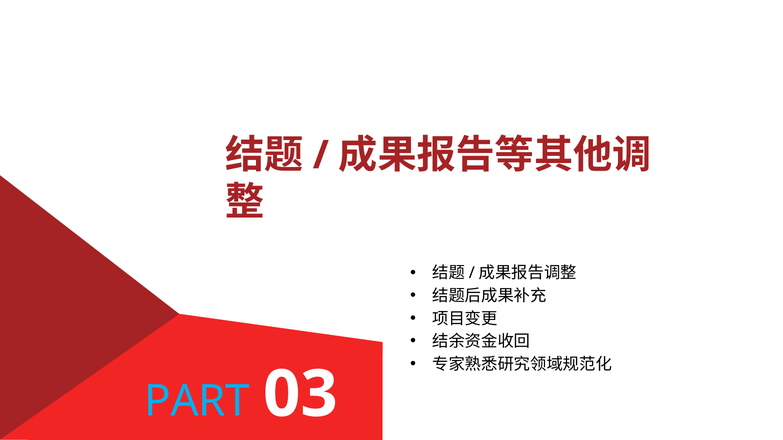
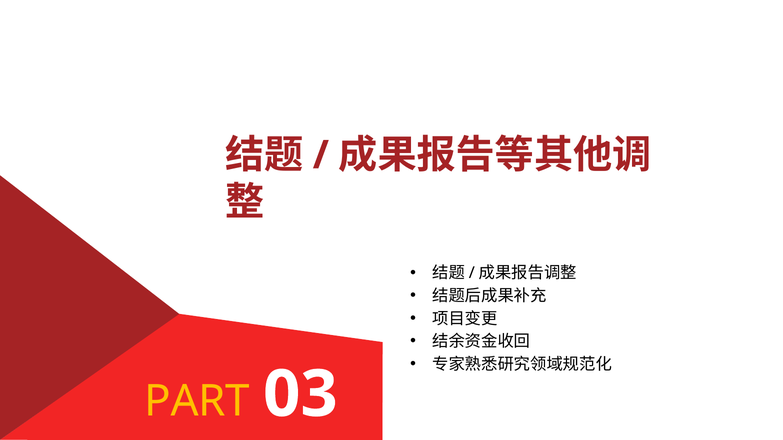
PART colour: light blue -> yellow
